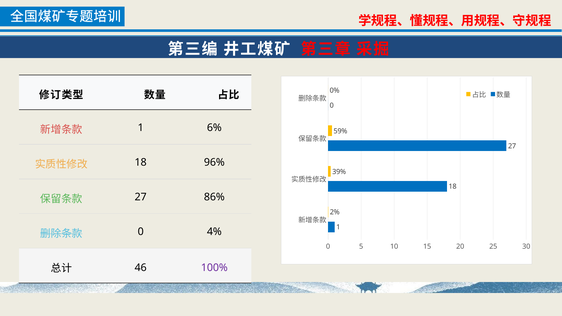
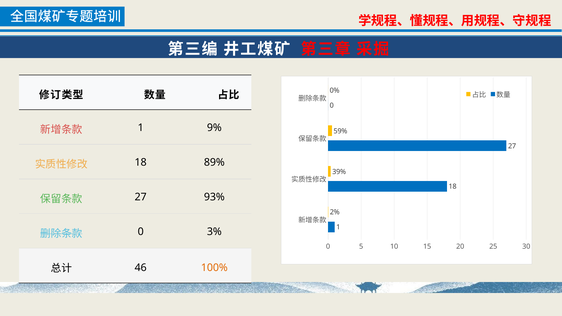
6%: 6% -> 9%
96%: 96% -> 89%
86%: 86% -> 93%
4%: 4% -> 3%
100% colour: purple -> orange
